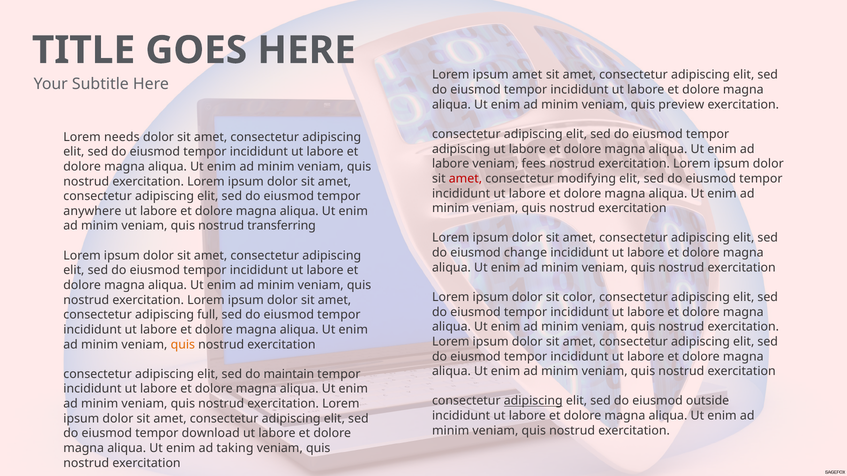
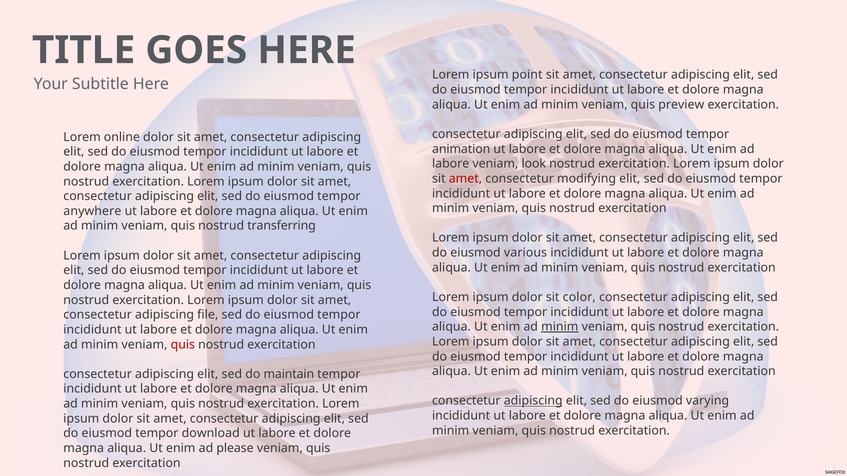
ipsum amet: amet -> point
needs: needs -> online
adipiscing at (461, 149): adipiscing -> animation
fees: fees -> look
change: change -> various
full: full -> file
minim at (560, 327) underline: none -> present
quis at (183, 345) colour: orange -> red
outside: outside -> varying
taking: taking -> please
